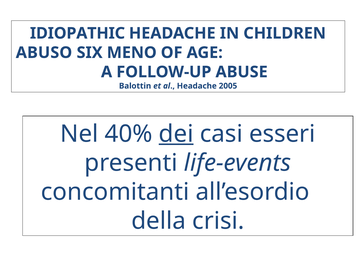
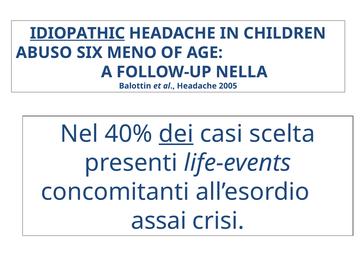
IDIOPATHIC underline: none -> present
ABUSE: ABUSE -> NELLA
esseri: esseri -> scelta
della: della -> assai
